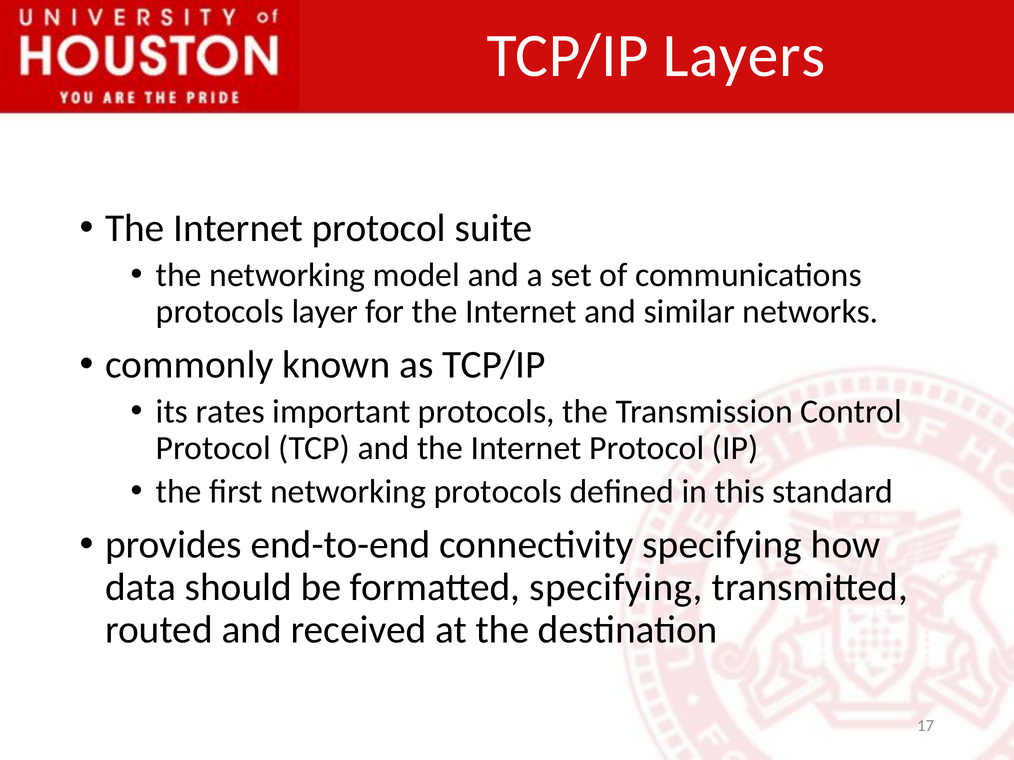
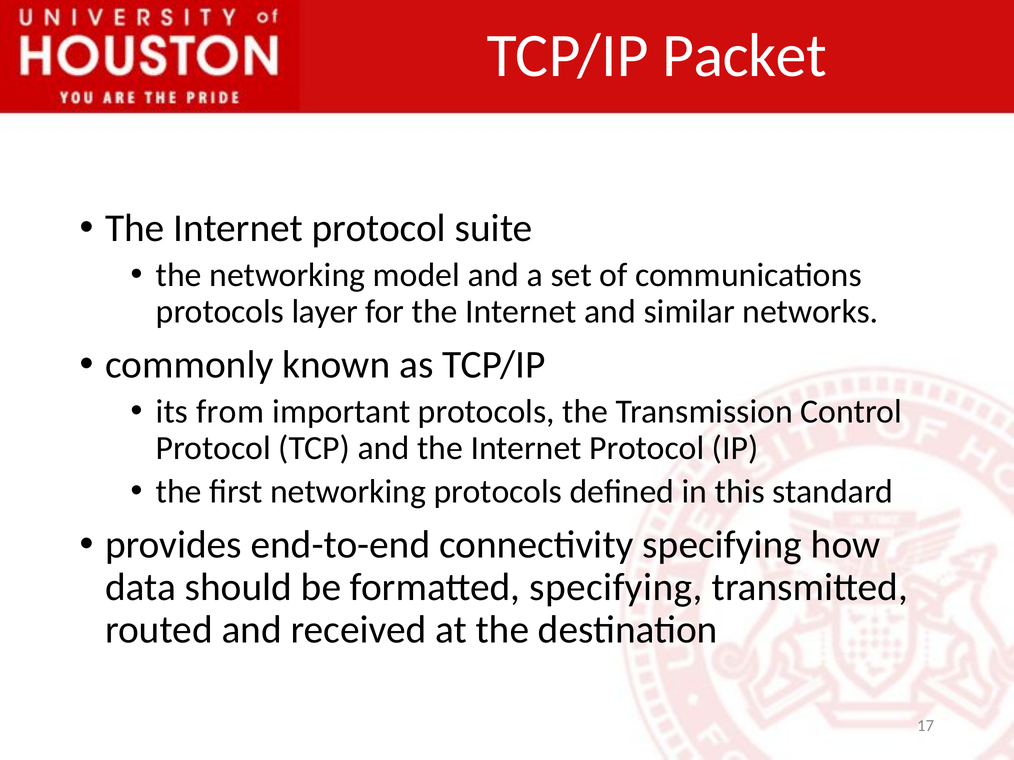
Layers: Layers -> Packet
rates: rates -> from
